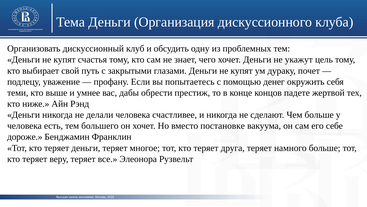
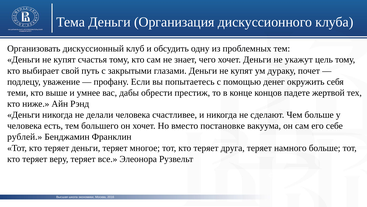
дороже: дороже -> рублей
